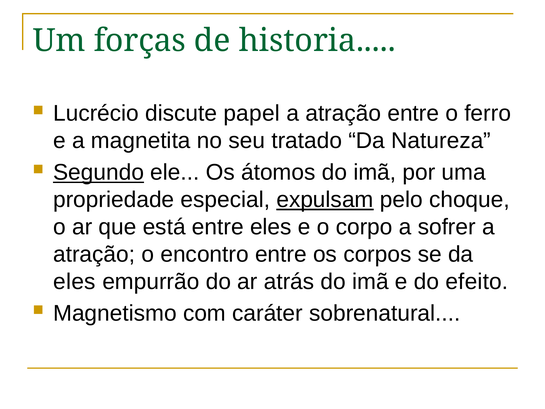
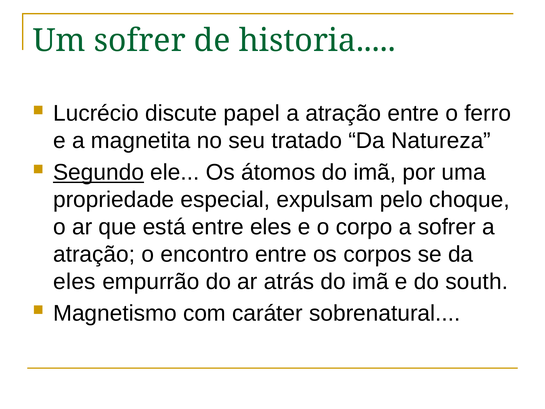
Um forças: forças -> sofrer
expulsam underline: present -> none
efeito: efeito -> south
